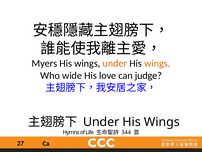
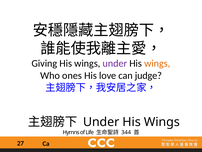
Myers: Myers -> Giving
under at (115, 63) colour: orange -> purple
wide: wide -> ones
